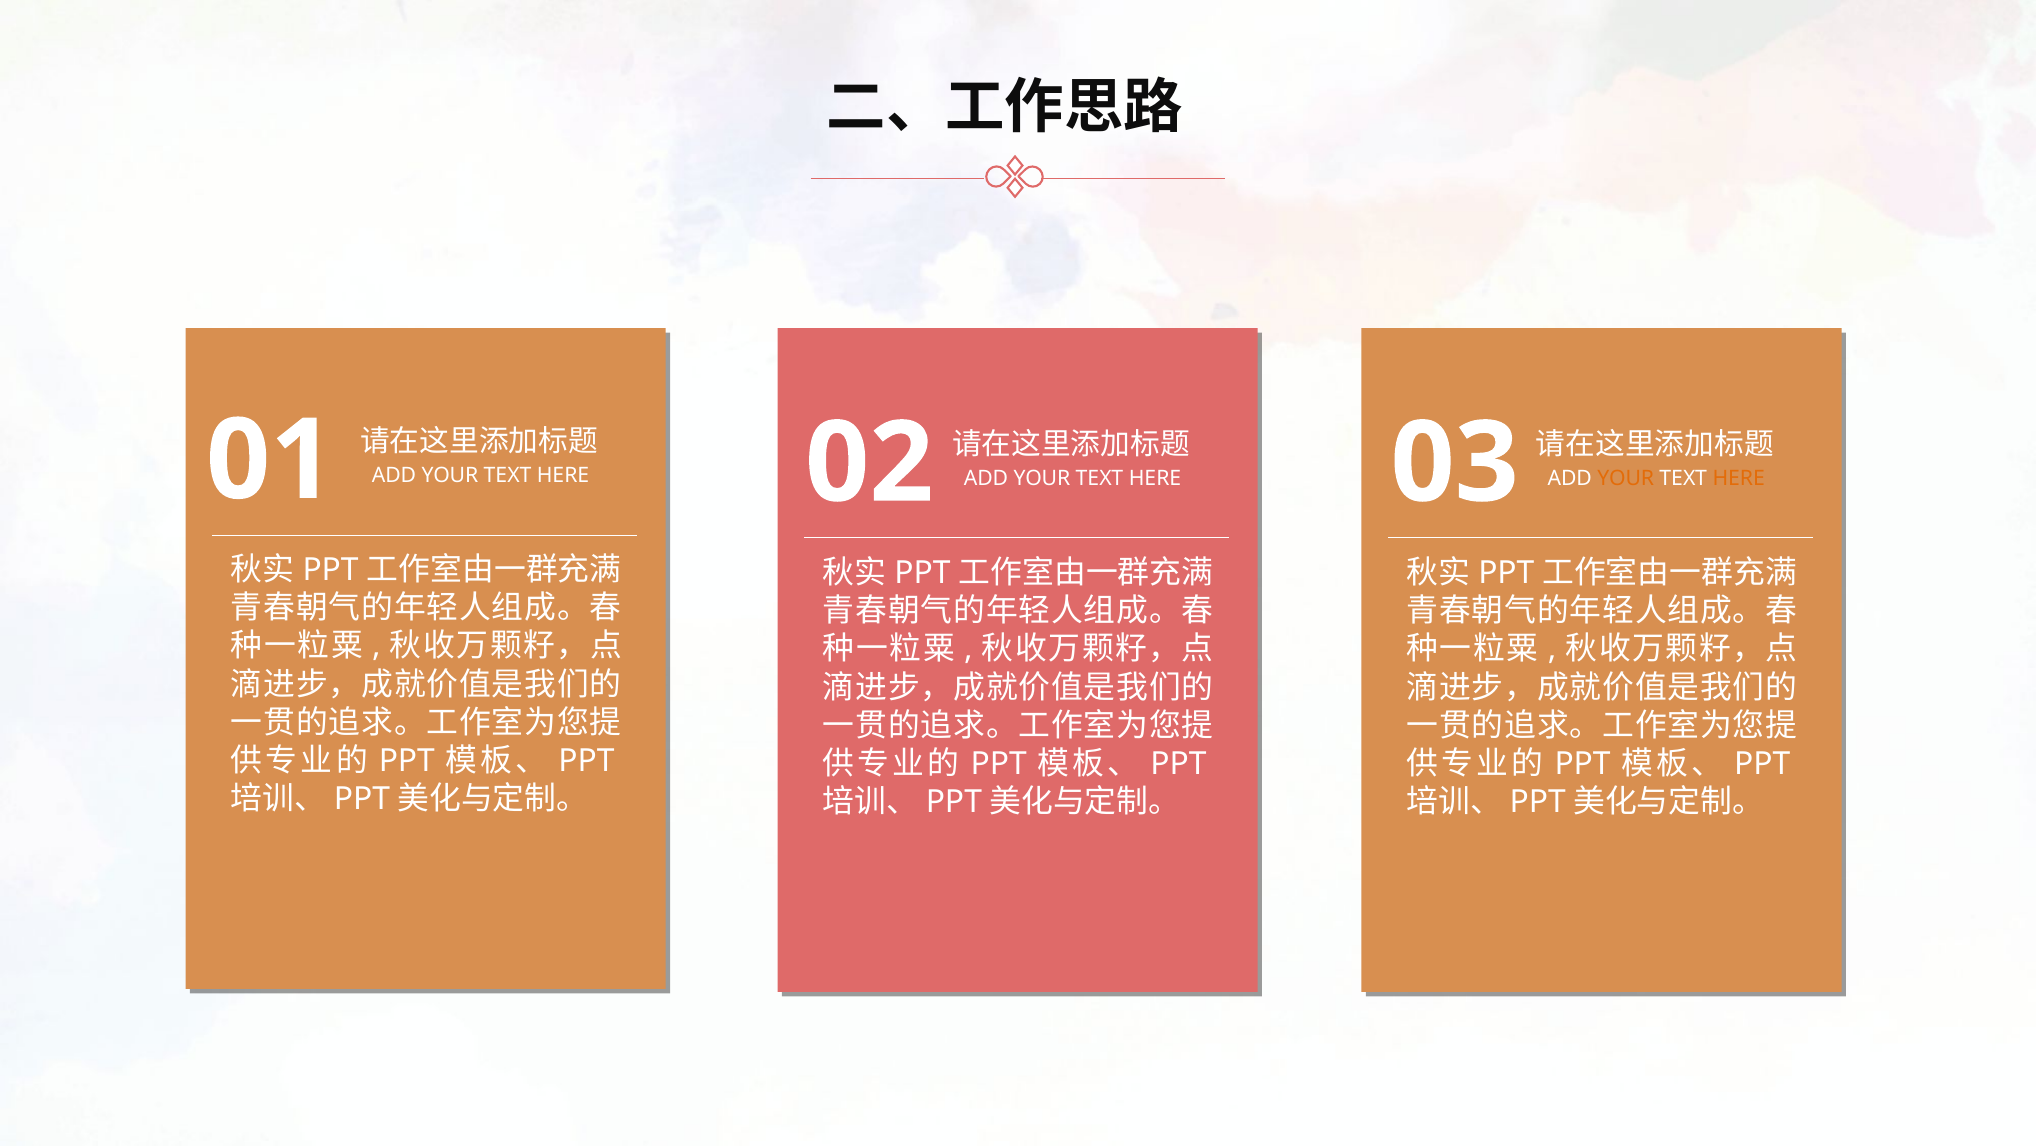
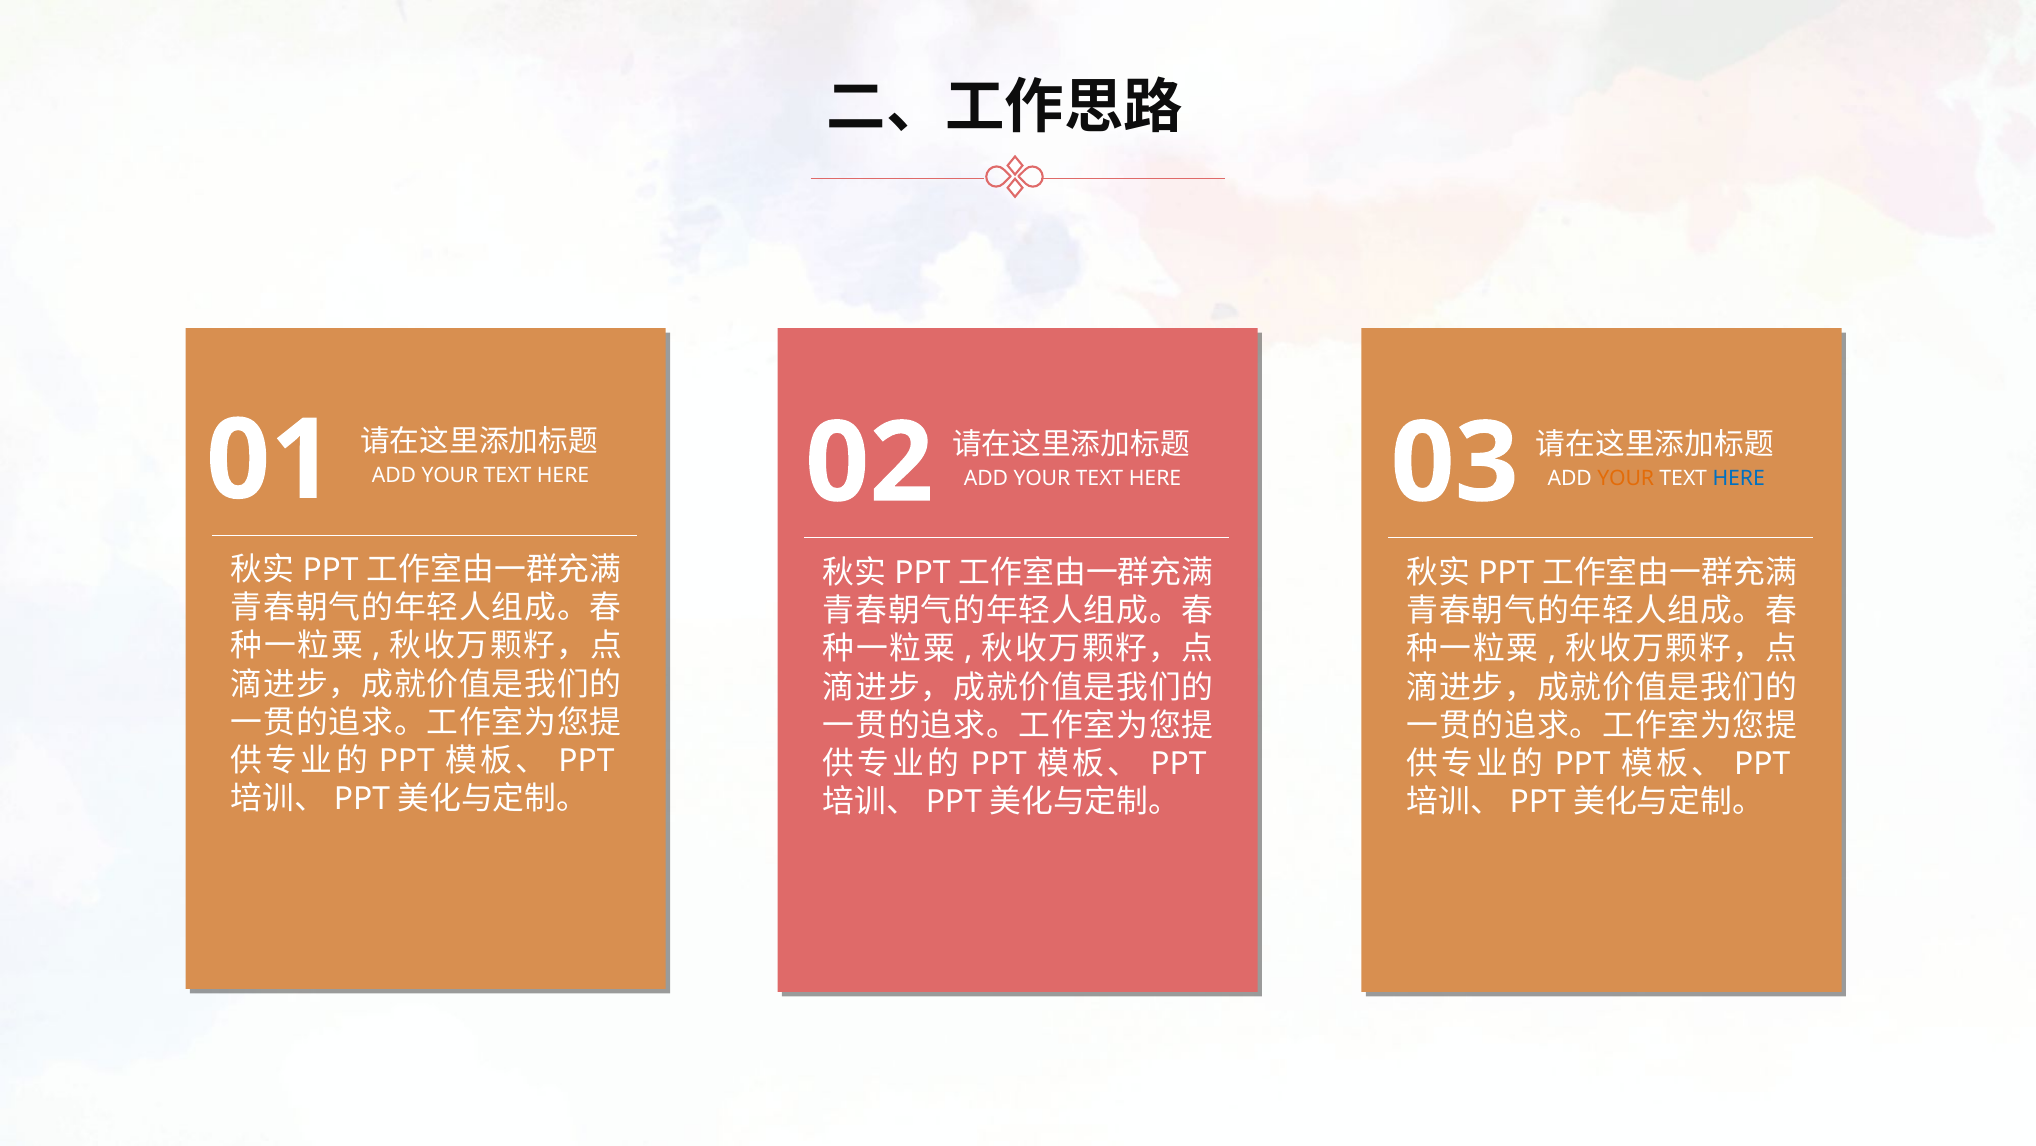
HERE at (1739, 478) colour: orange -> blue
